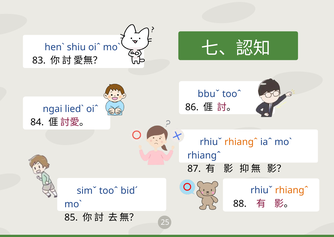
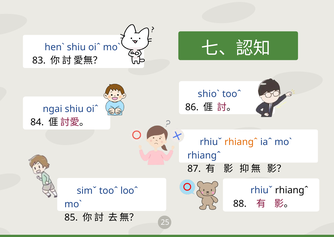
bbuˇ: bbuˇ -> shioˋ
ngai liedˋ: liedˋ -> shiu
rhiangˆ at (292, 190) colour: orange -> black
bidˊ: bidˊ -> looˆ
